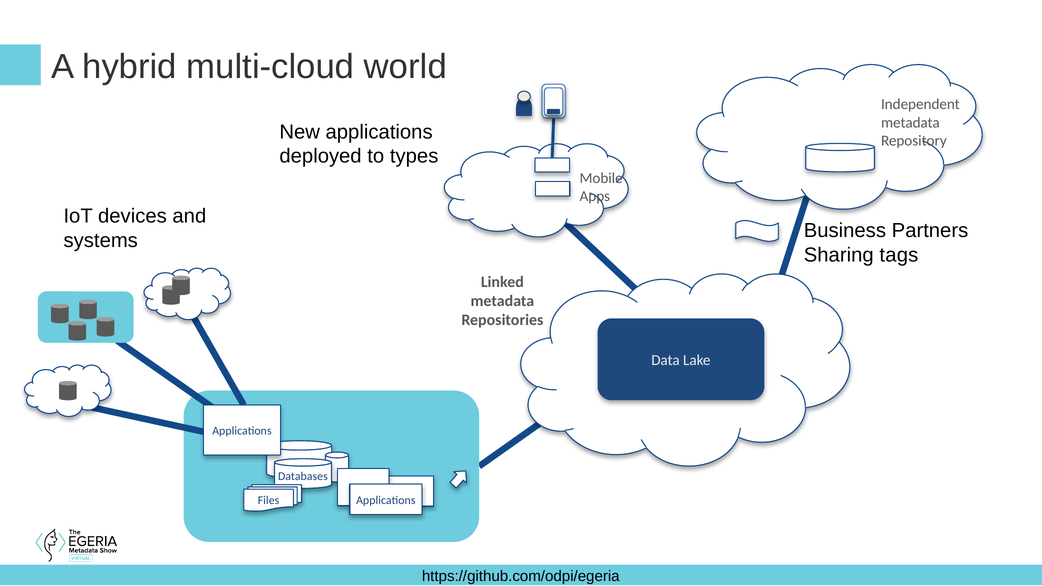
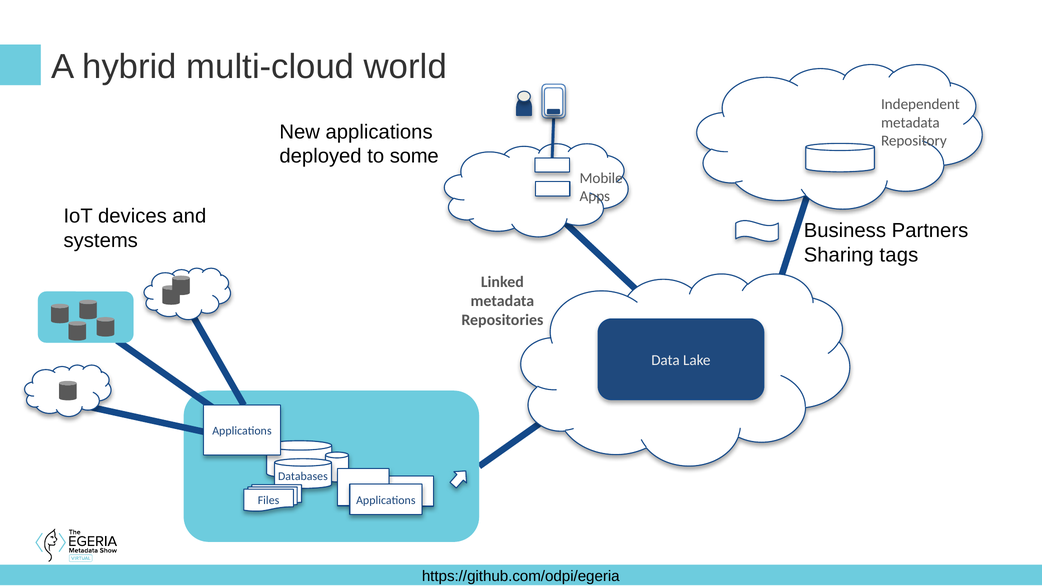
types: types -> some
